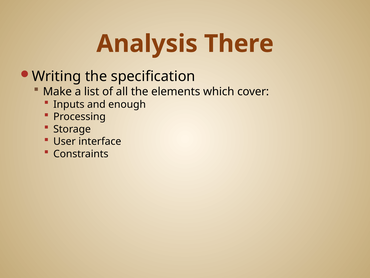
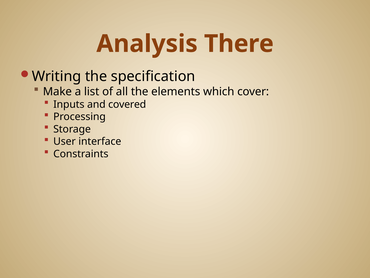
enough: enough -> covered
